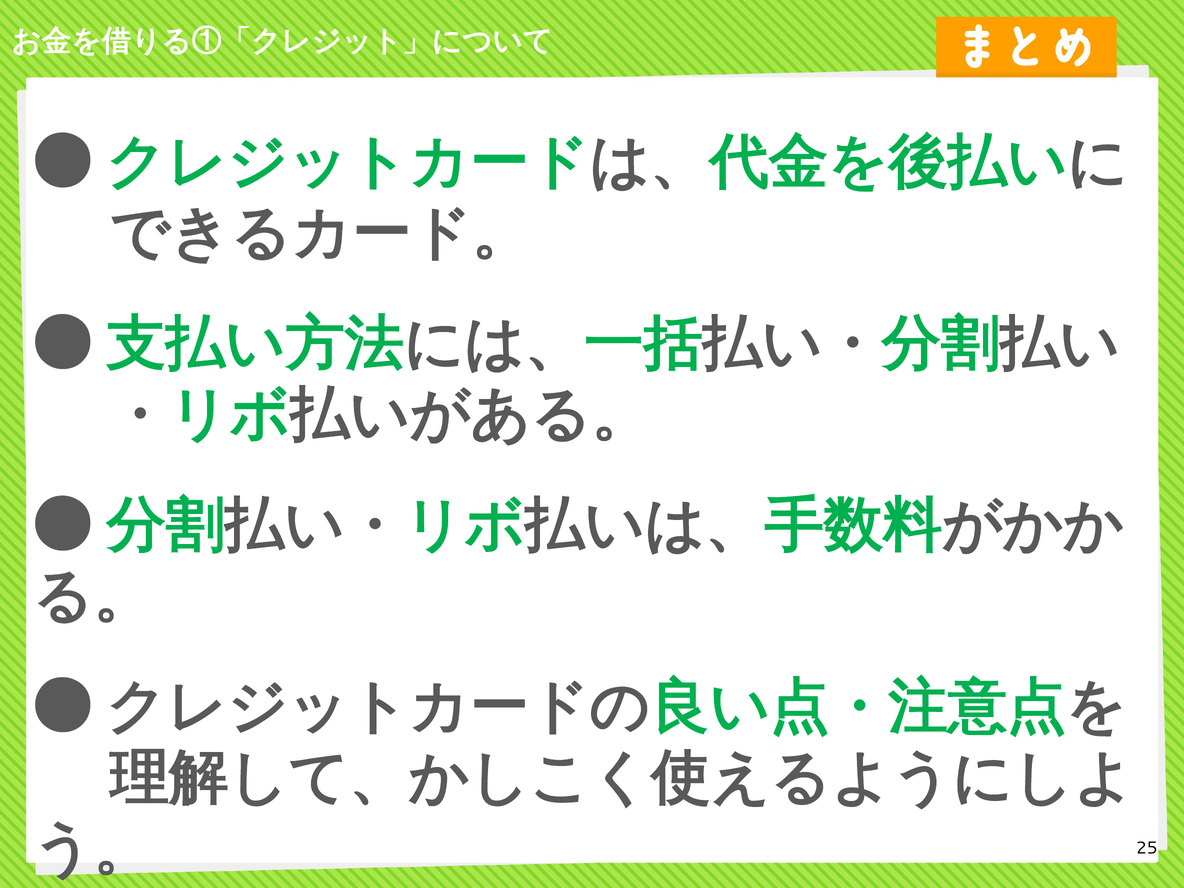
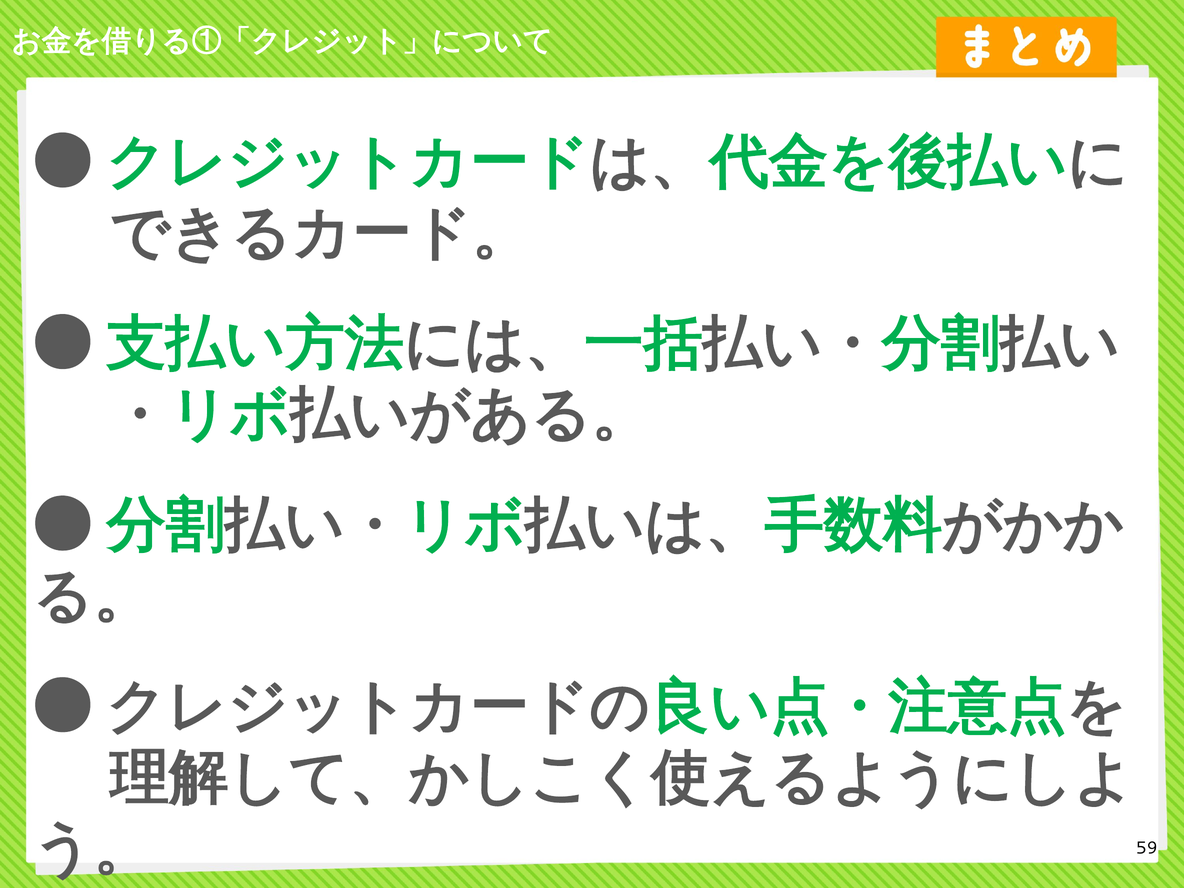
25: 25 -> 59
